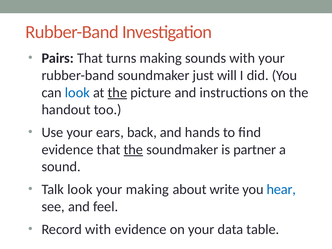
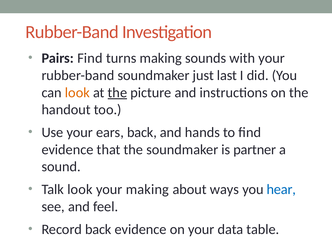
Pairs That: That -> Find
will: will -> last
look at (77, 93) colour: blue -> orange
the at (133, 150) underline: present -> none
write: write -> ways
Record with: with -> back
